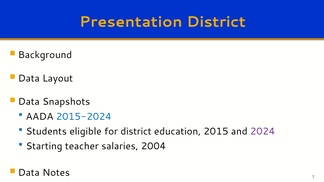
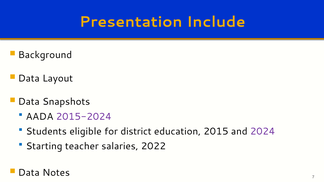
Presentation District: District -> Include
2015-2024 colour: blue -> purple
2004: 2004 -> 2022
